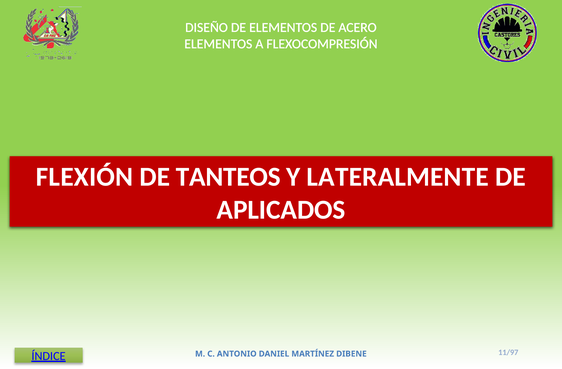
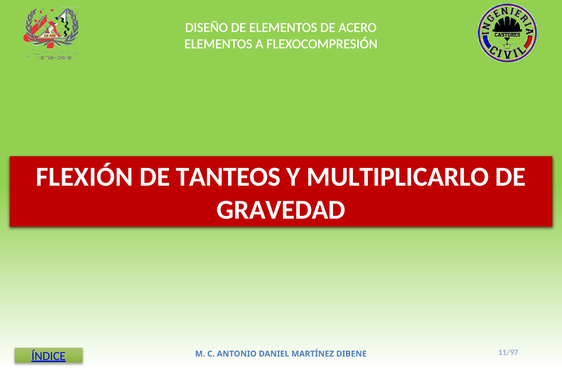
LATERALMENTE: LATERALMENTE -> MULTIPLICARLO
APLICADOS: APLICADOS -> GRAVEDAD
